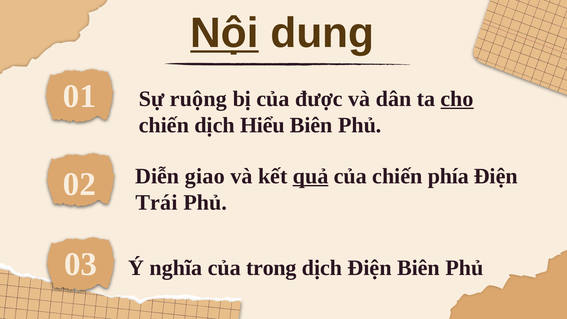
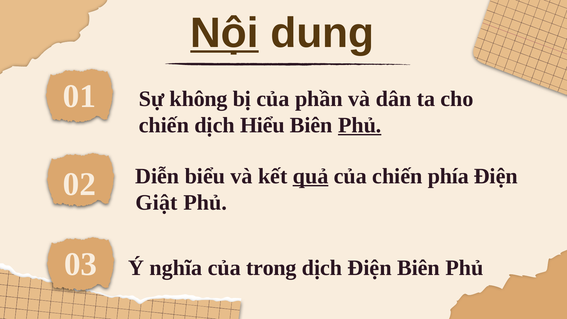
ruộng: ruộng -> không
được: được -> phần
cho underline: present -> none
Phủ at (360, 125) underline: none -> present
giao: giao -> biểu
Trái: Trái -> Giật
